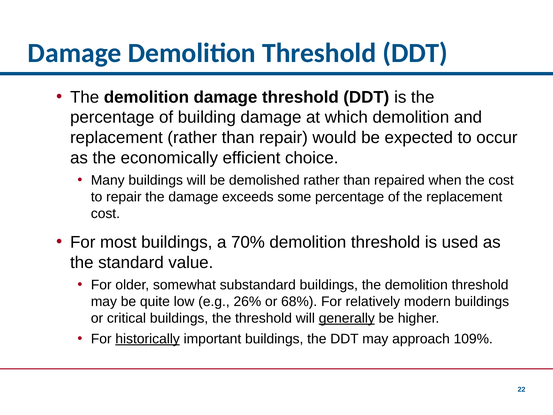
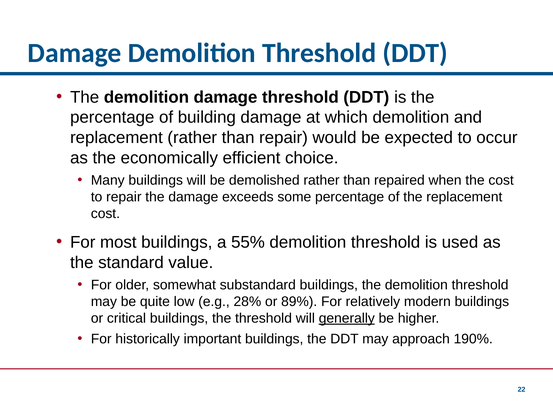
70%: 70% -> 55%
26%: 26% -> 28%
68%: 68% -> 89%
historically underline: present -> none
109%: 109% -> 190%
